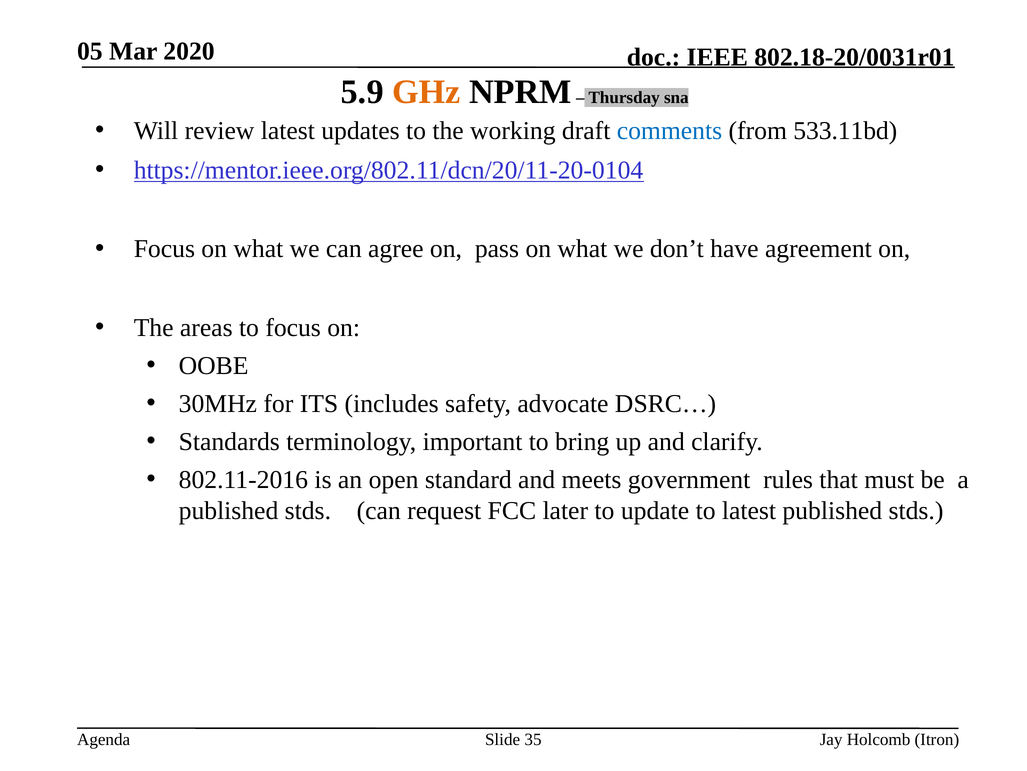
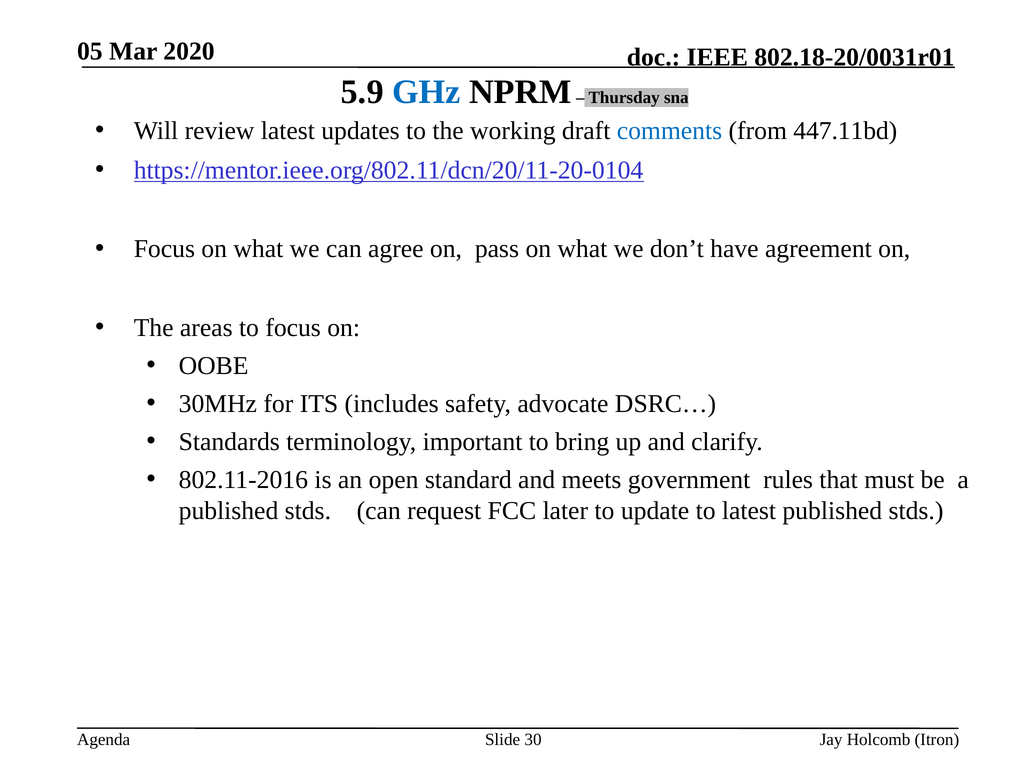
GHz colour: orange -> blue
533.11bd: 533.11bd -> 447.11bd
35: 35 -> 30
